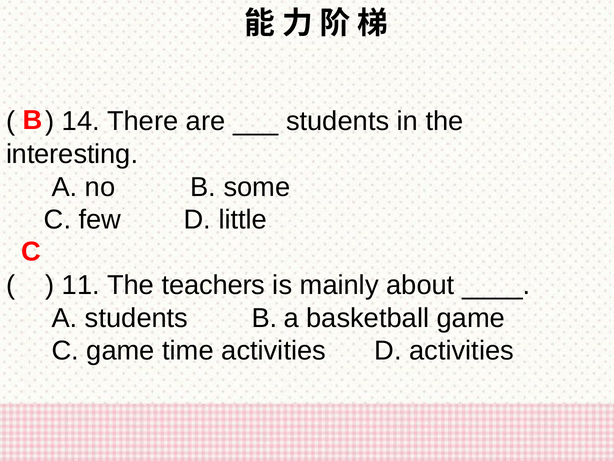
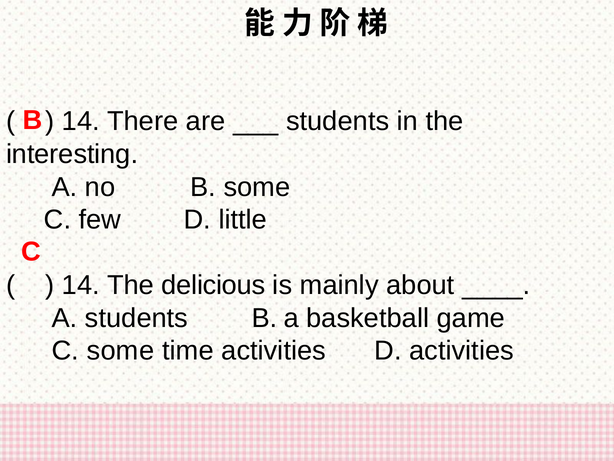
11 at (81, 285): 11 -> 14
teachers: teachers -> delicious
C game: game -> some
